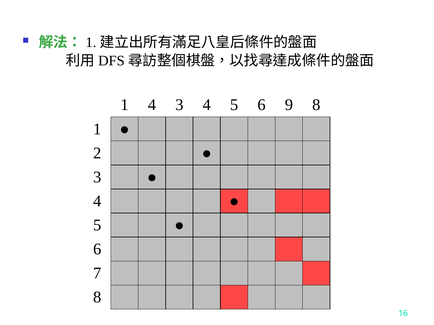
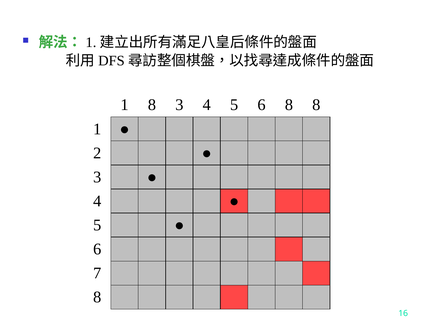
1 4: 4 -> 8
6 9: 9 -> 8
